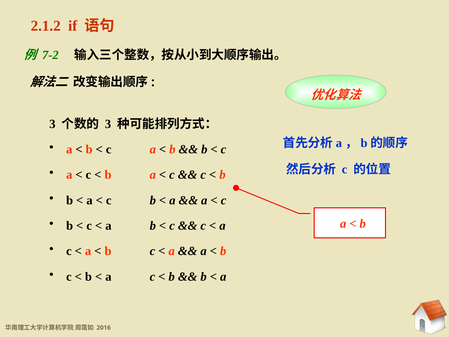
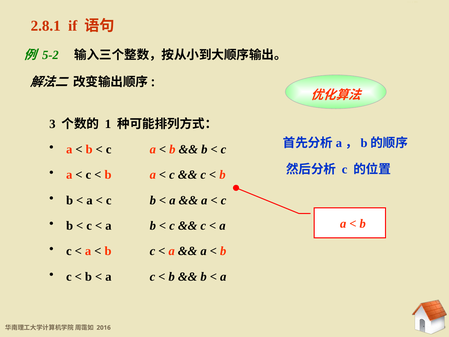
2.1.2: 2.1.2 -> 2.8.1
7-2: 7-2 -> 5-2
3 at (108, 124): 3 -> 1
